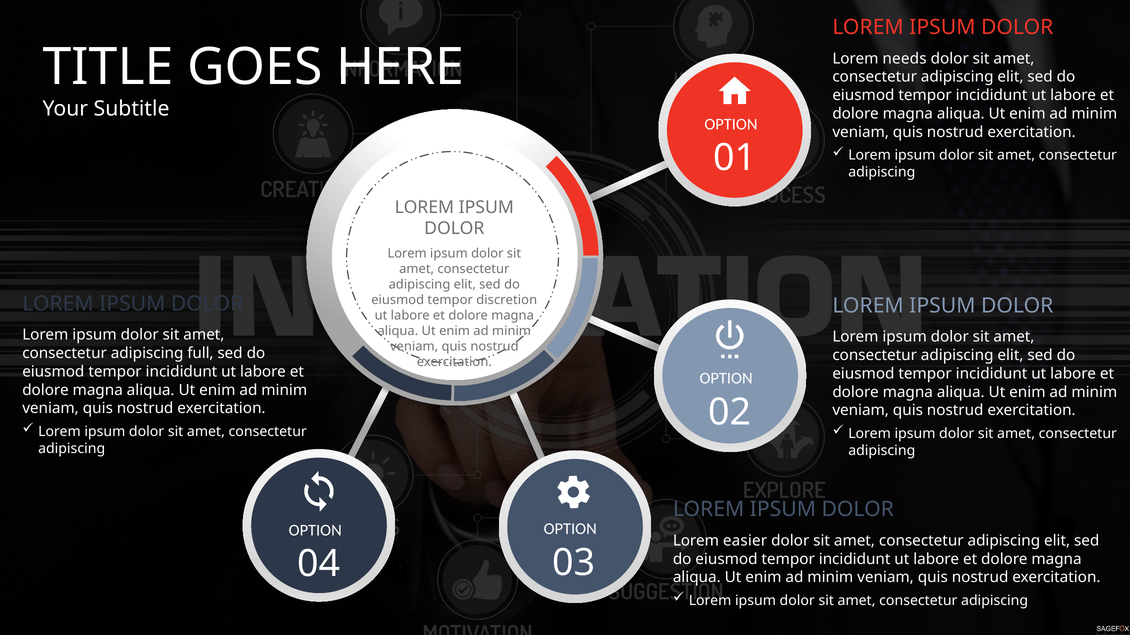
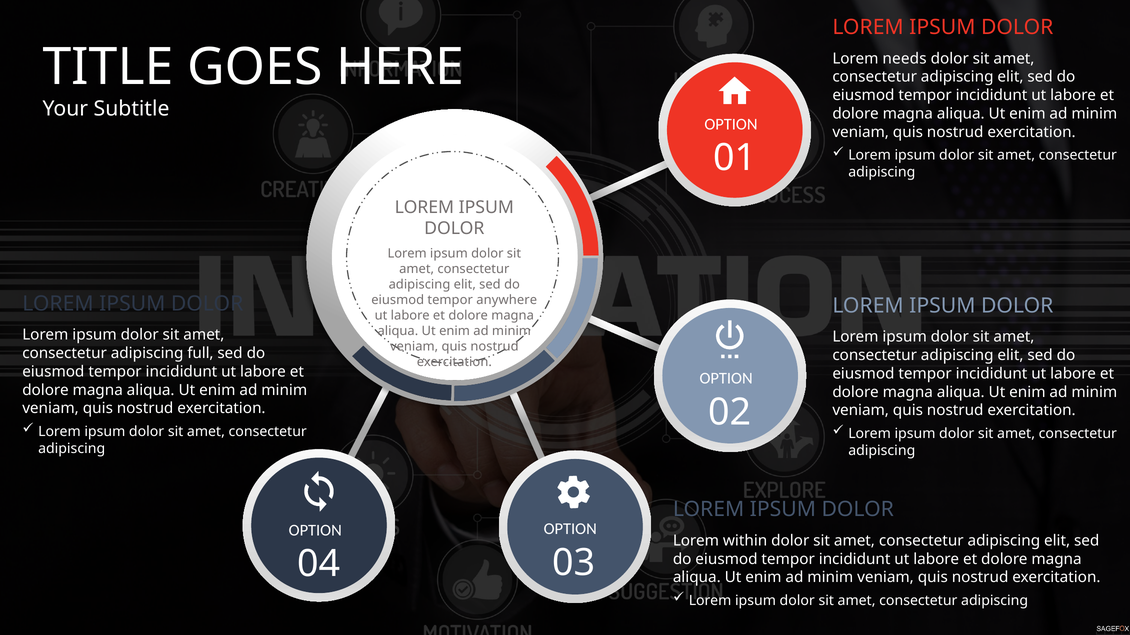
discretion: discretion -> anywhere
easier: easier -> within
